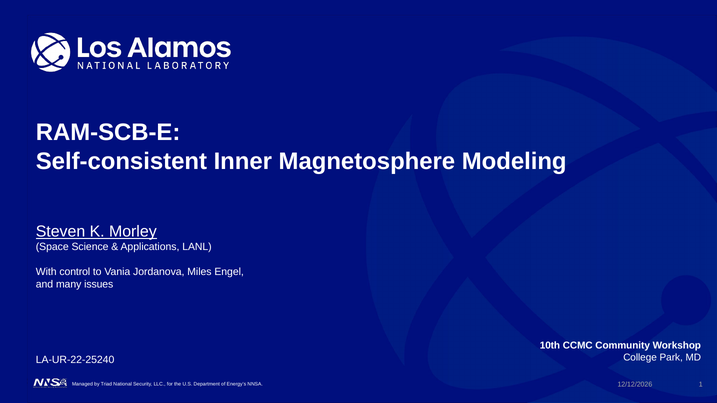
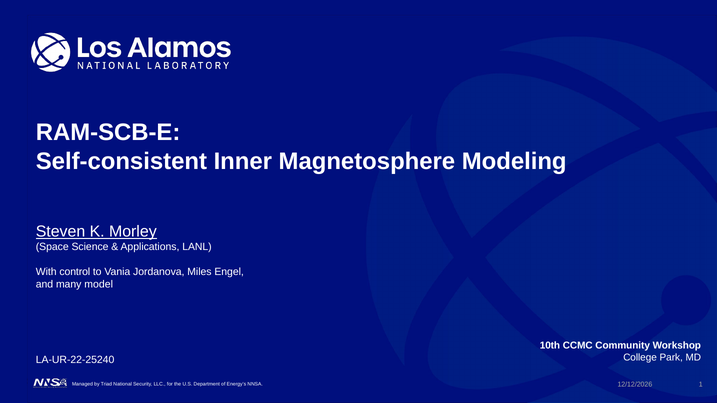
issues: issues -> model
